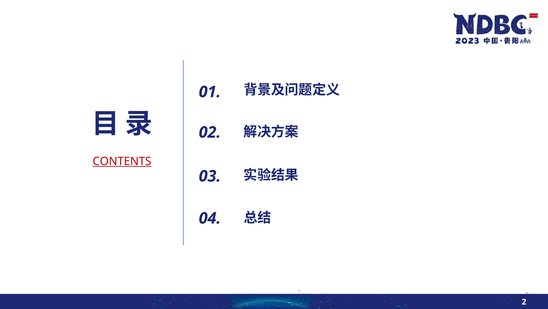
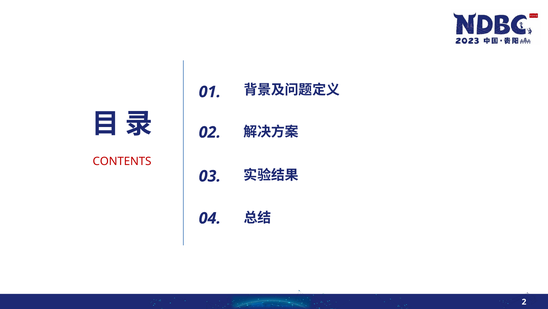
CONTENTS underline: present -> none
